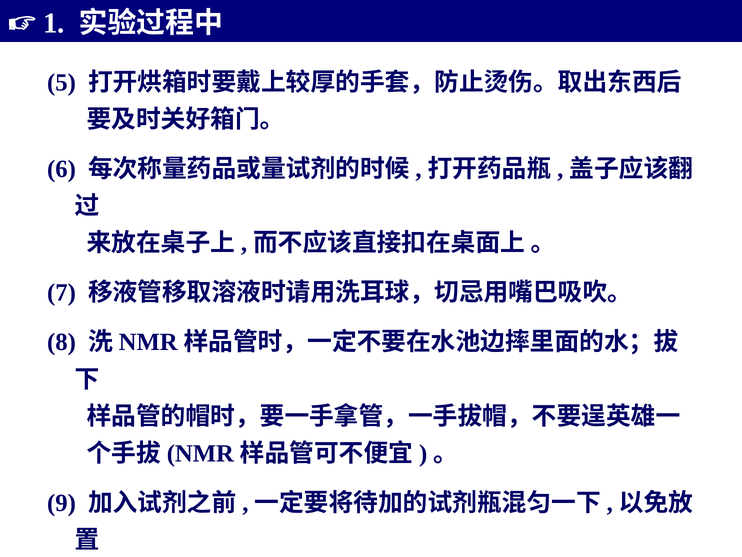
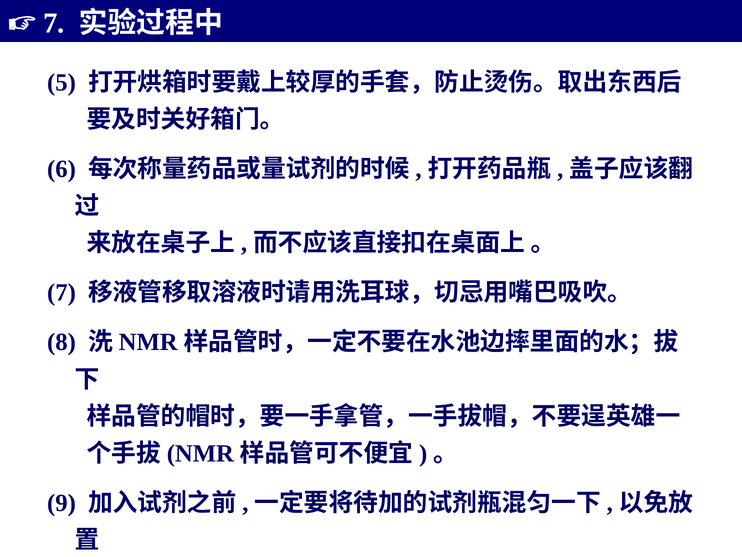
1 at (54, 23): 1 -> 7
